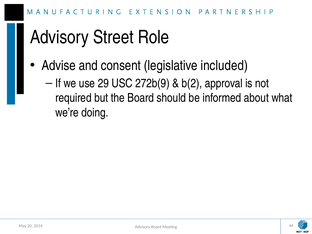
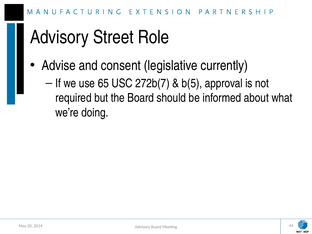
included: included -> currently
29: 29 -> 65
272b(9: 272b(9 -> 272b(7
b(2: b(2 -> b(5
